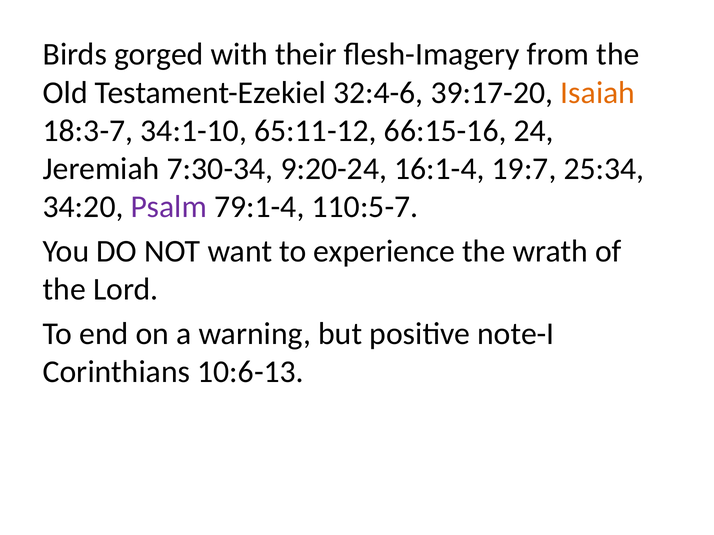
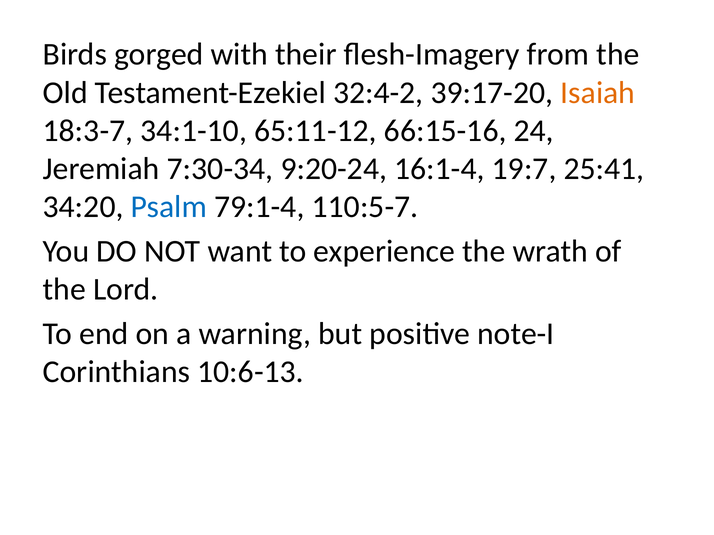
32:4-6: 32:4-6 -> 32:4-2
25:34: 25:34 -> 25:41
Psalm colour: purple -> blue
